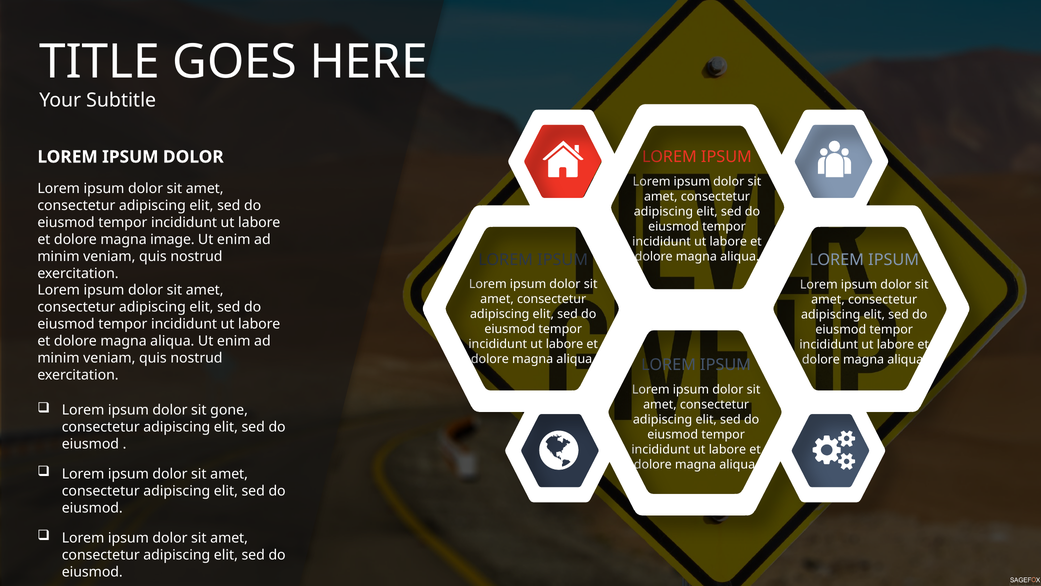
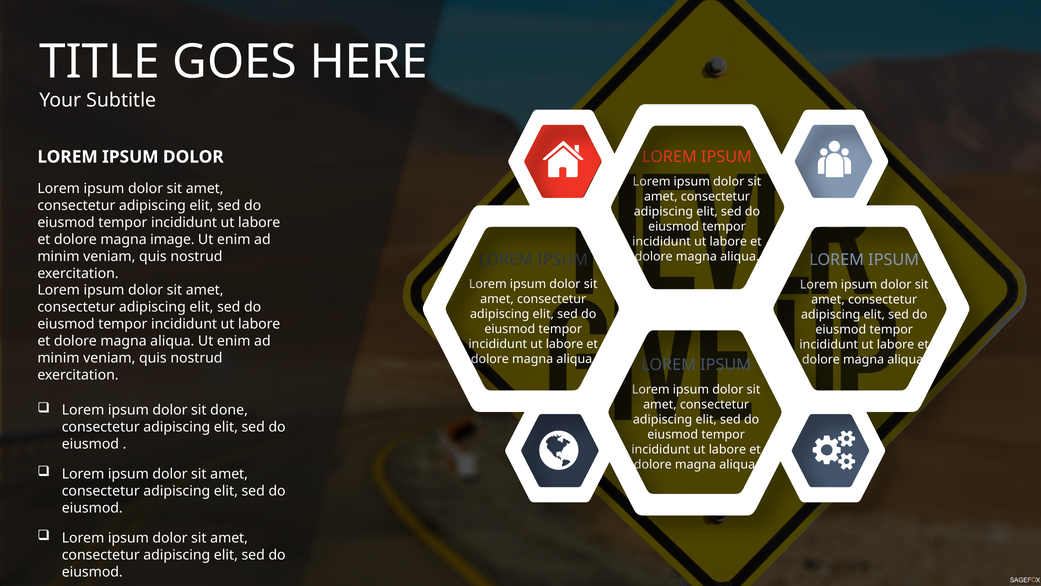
gone: gone -> done
